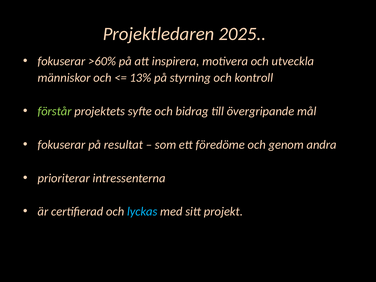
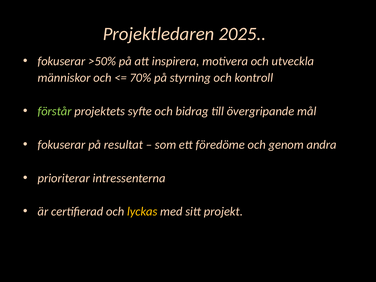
>60%: >60% -> >50%
13%: 13% -> 70%
lyckas colour: light blue -> yellow
